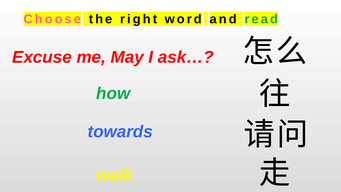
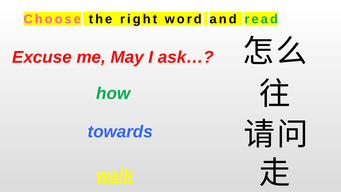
walk underline: none -> present
